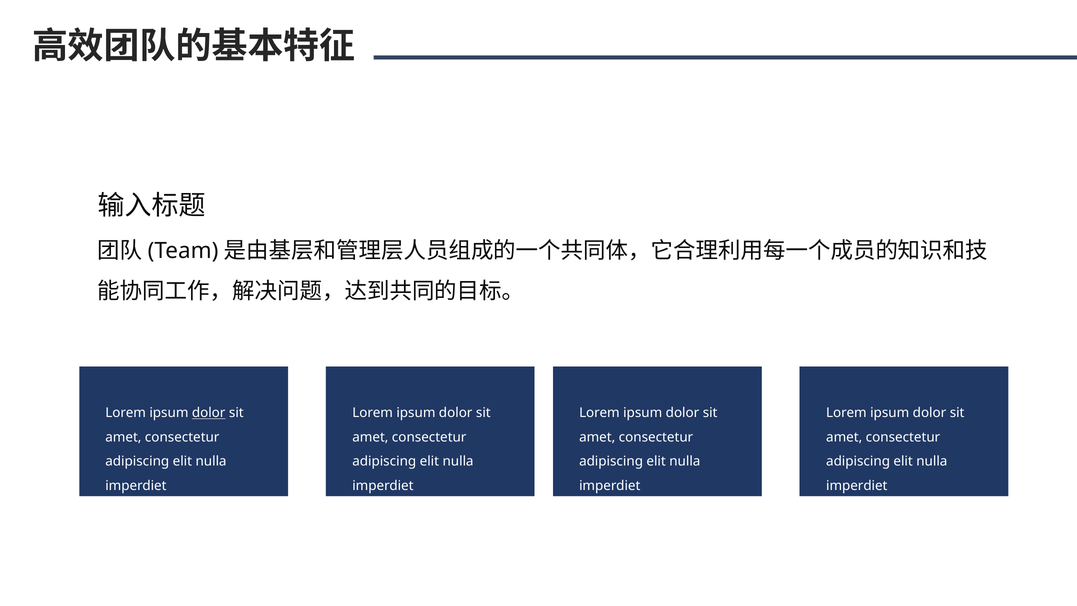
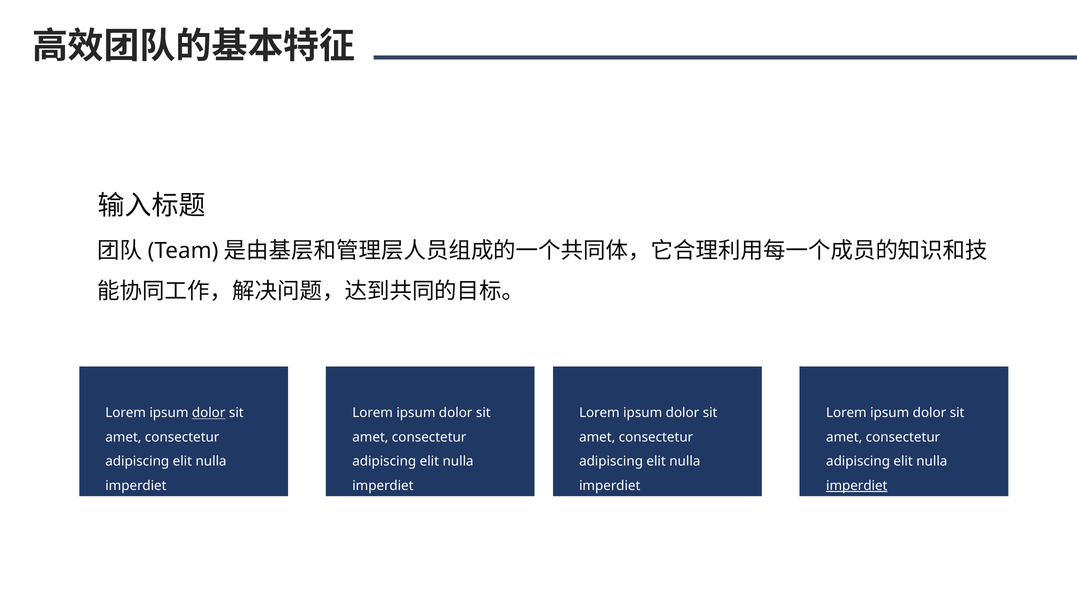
imperdiet at (857, 485) underline: none -> present
